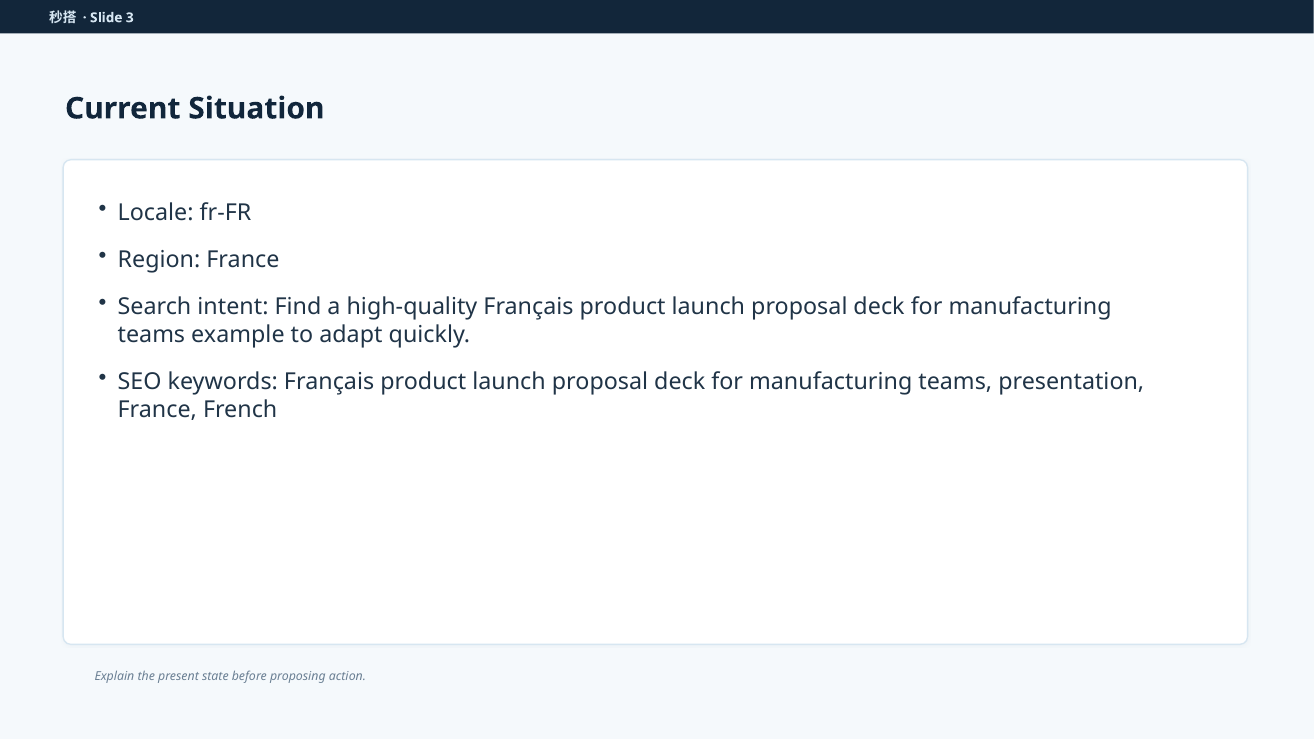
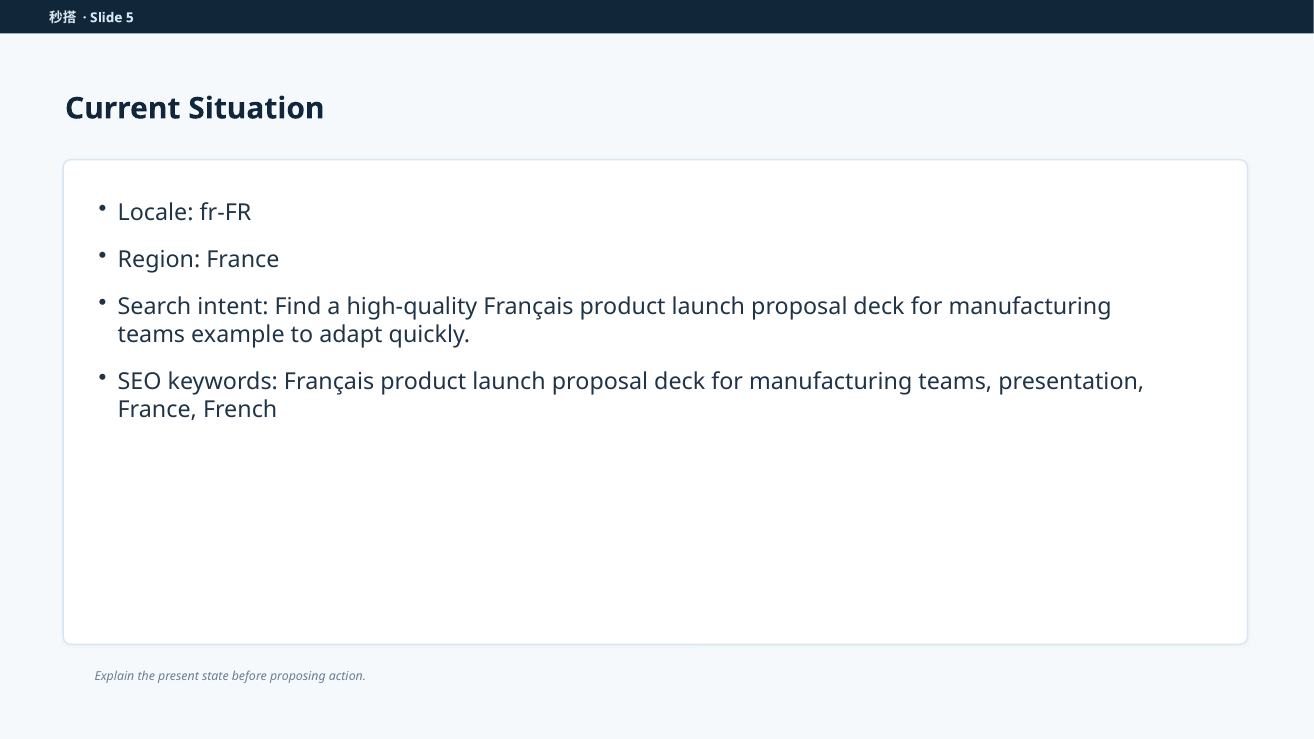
3: 3 -> 5
